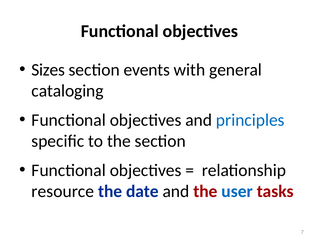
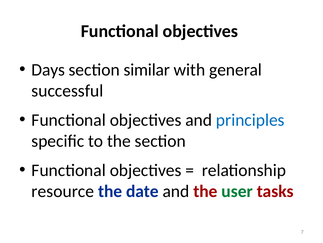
Sizes: Sizes -> Days
events: events -> similar
cataloging: cataloging -> successful
user colour: blue -> green
